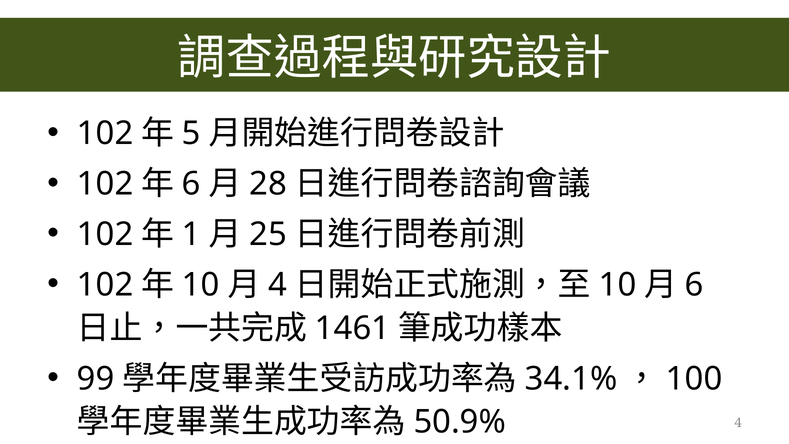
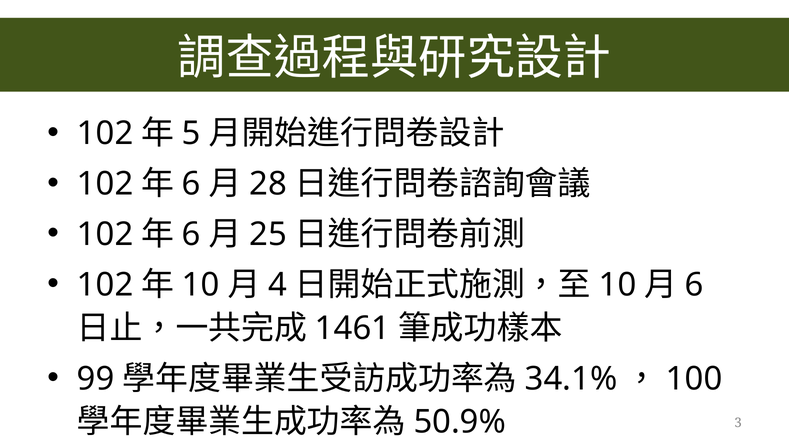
1 at (191, 234): 1 -> 6
4 at (738, 423): 4 -> 3
